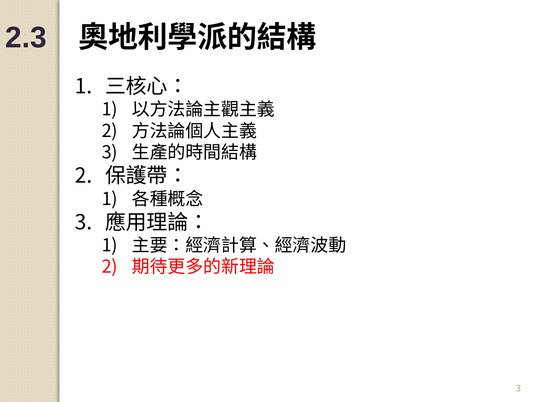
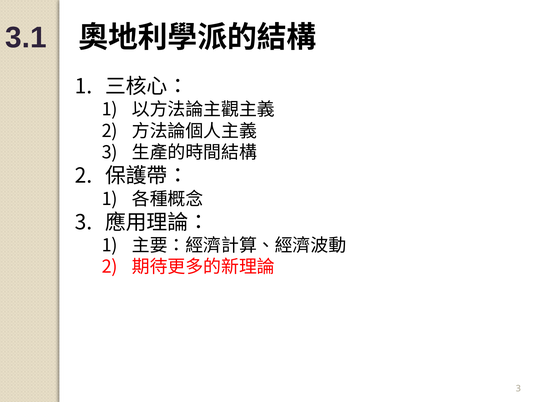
2.3: 2.3 -> 3.1
